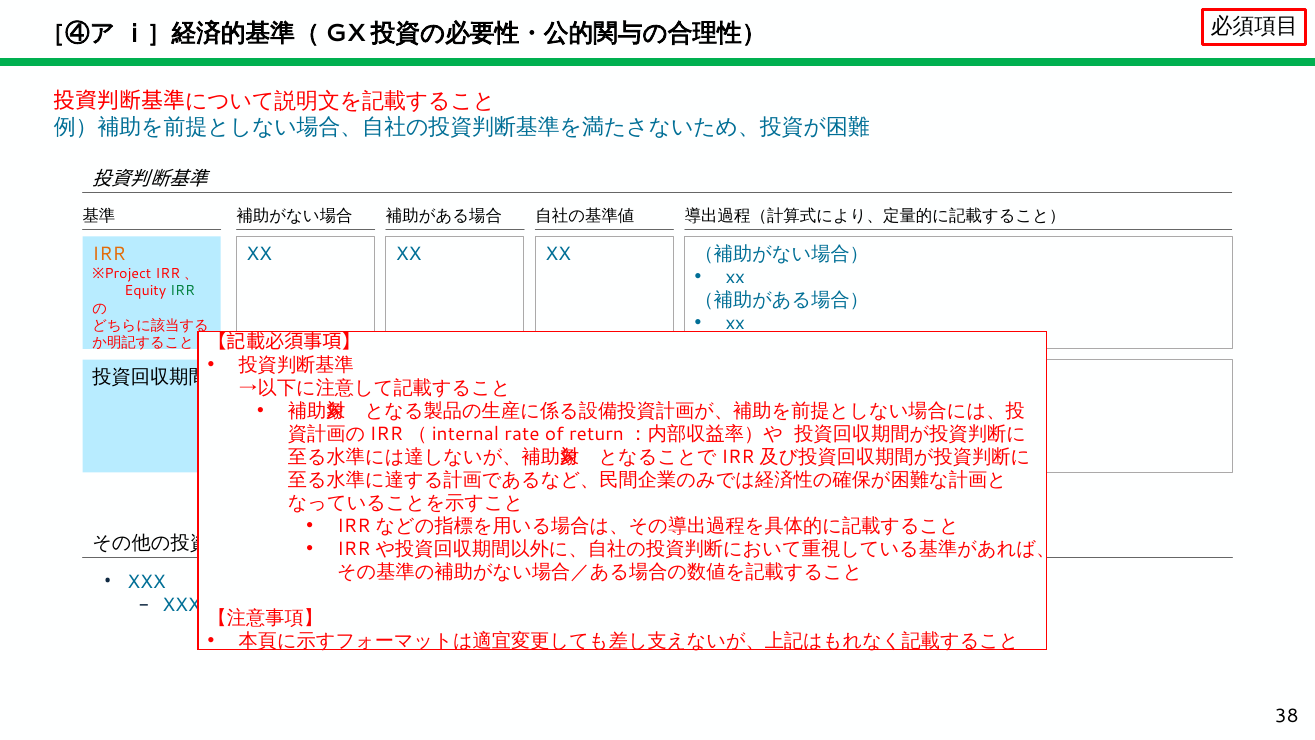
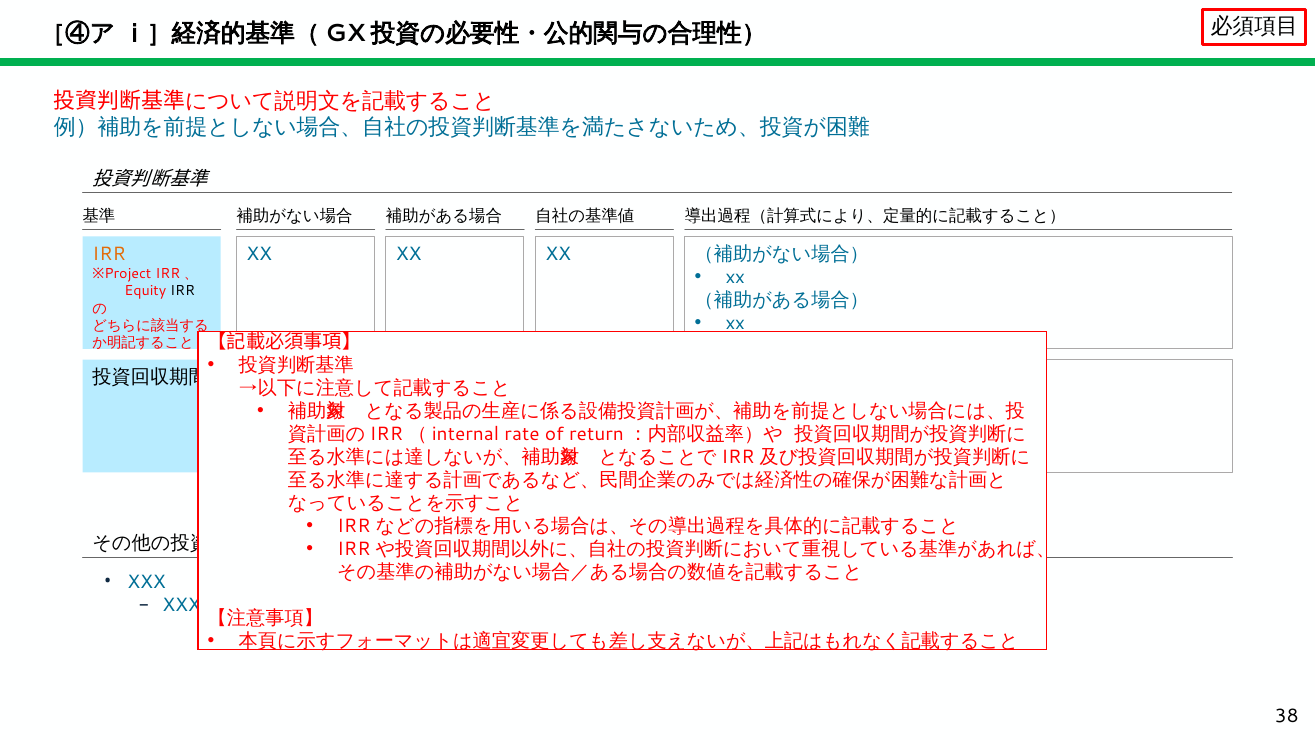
IRR at (183, 291) colour: green -> black
